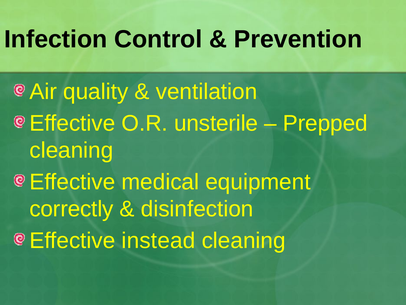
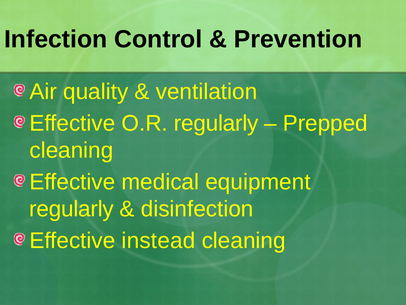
O.R unsterile: unsterile -> regularly
correctly at (71, 209): correctly -> regularly
